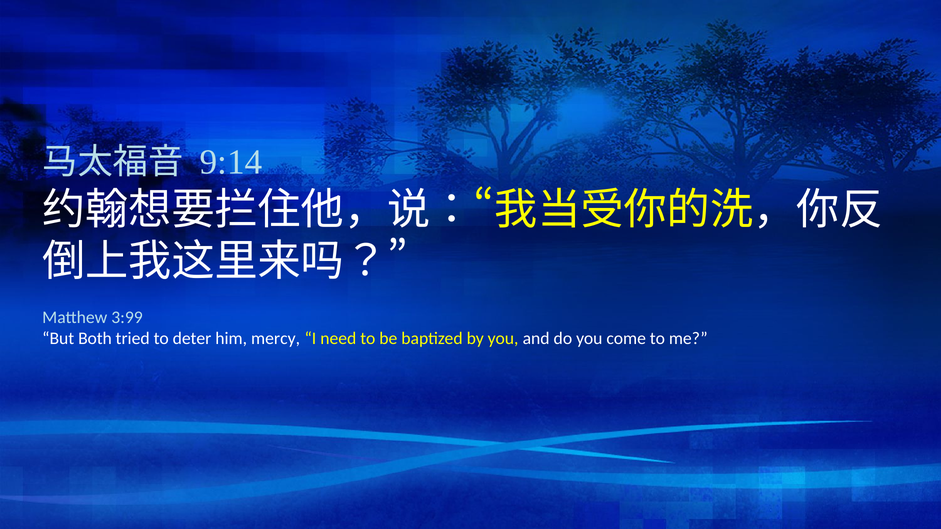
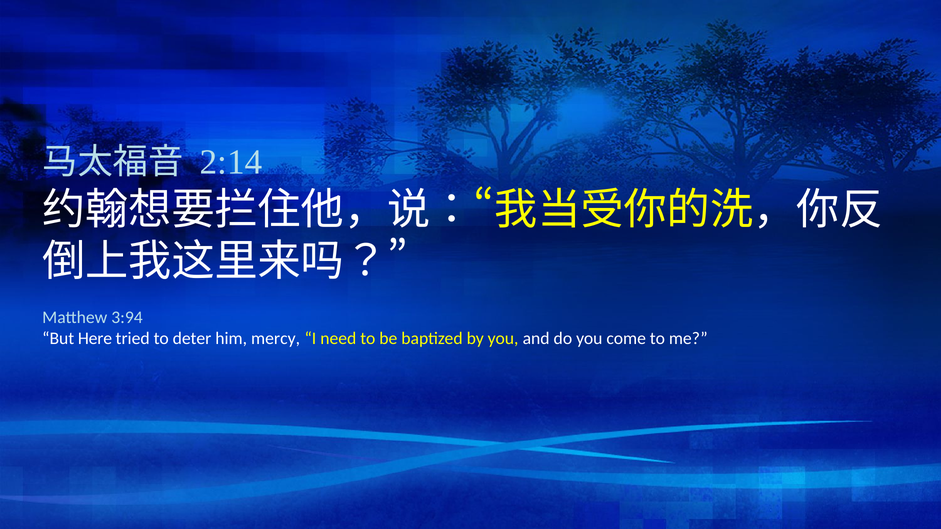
9:14: 9:14 -> 2:14
3:99: 3:99 -> 3:94
Both: Both -> Here
